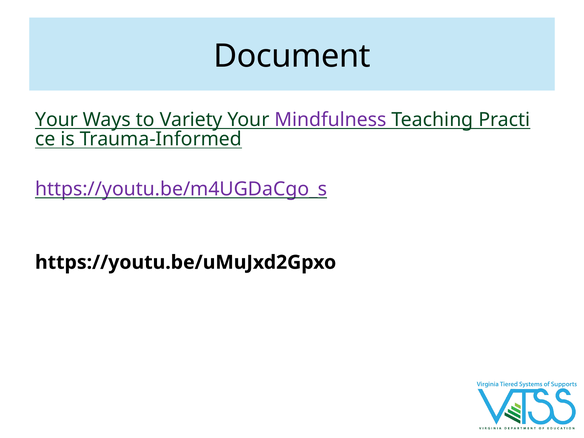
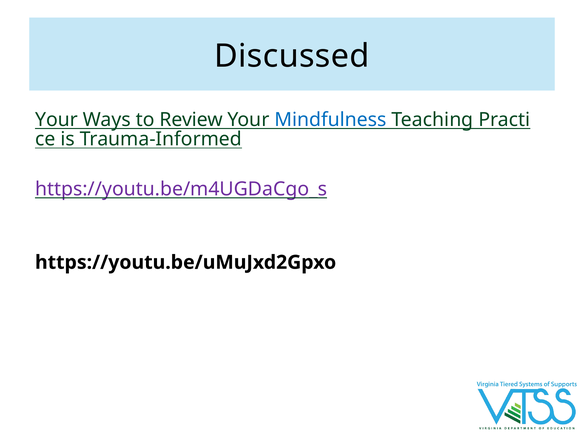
Document: Document -> Discussed
Variety: Variety -> Review
Mindfulness colour: purple -> blue
